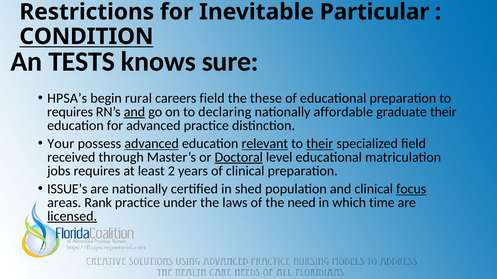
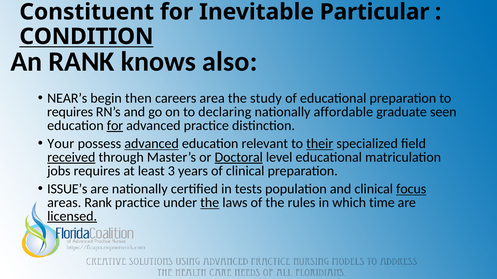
Restrictions: Restrictions -> Constituent
An TESTS: TESTS -> RANK
sure: sure -> also
HPSA’s: HPSA’s -> NEAR’s
rural: rural -> then
careers field: field -> area
these: these -> study
and at (134, 112) underline: present -> none
graduate their: their -> seen
for at (115, 126) underline: none -> present
relevant underline: present -> none
received underline: none -> present
2: 2 -> 3
shed: shed -> tests
the at (210, 203) underline: none -> present
need: need -> rules
